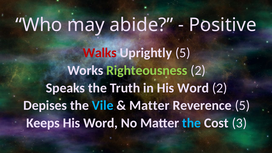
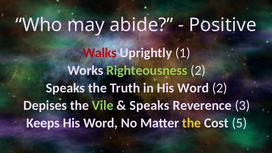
Uprightly 5: 5 -> 1
Vile colour: light blue -> light green
Matter at (149, 105): Matter -> Speaks
Reverence 5: 5 -> 3
the at (192, 123) colour: light blue -> yellow
3: 3 -> 5
